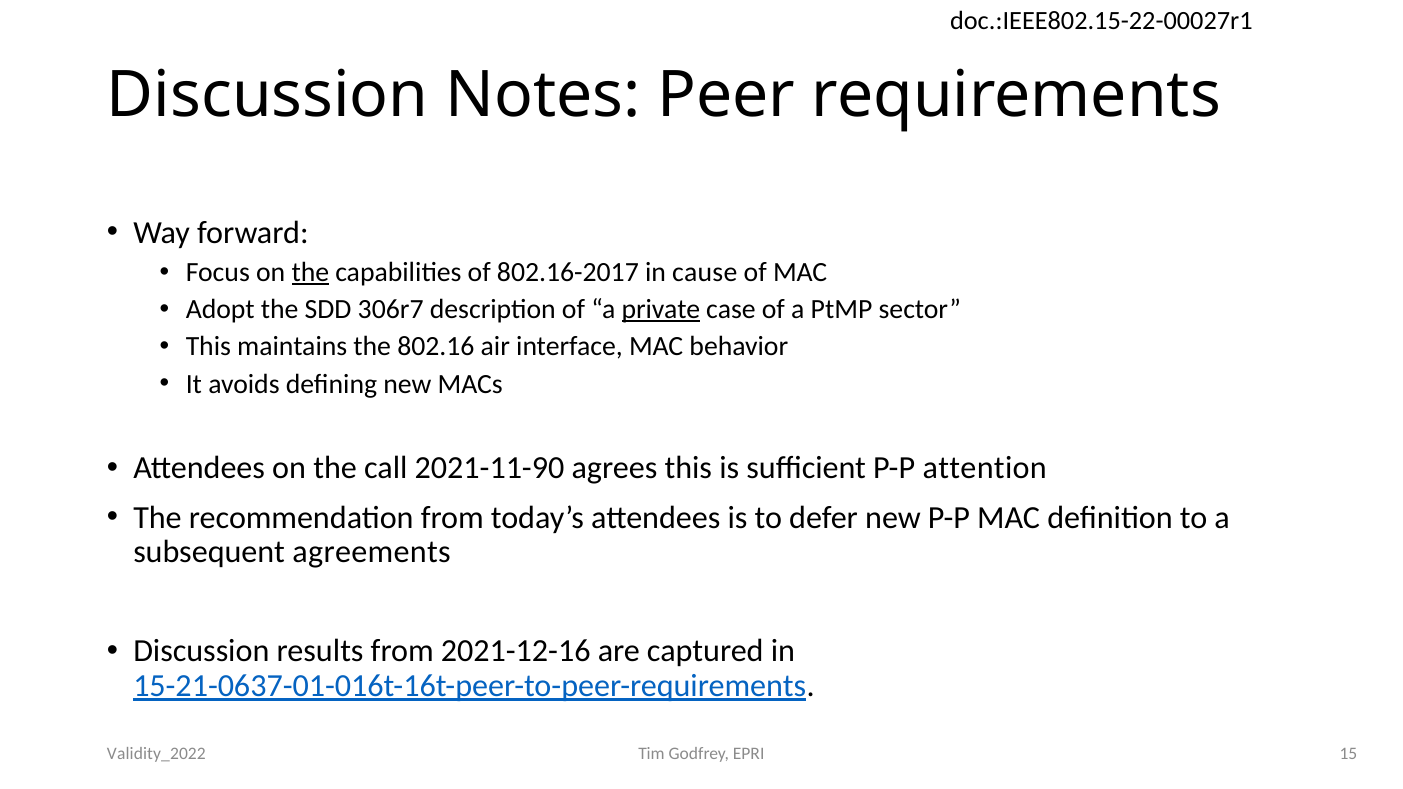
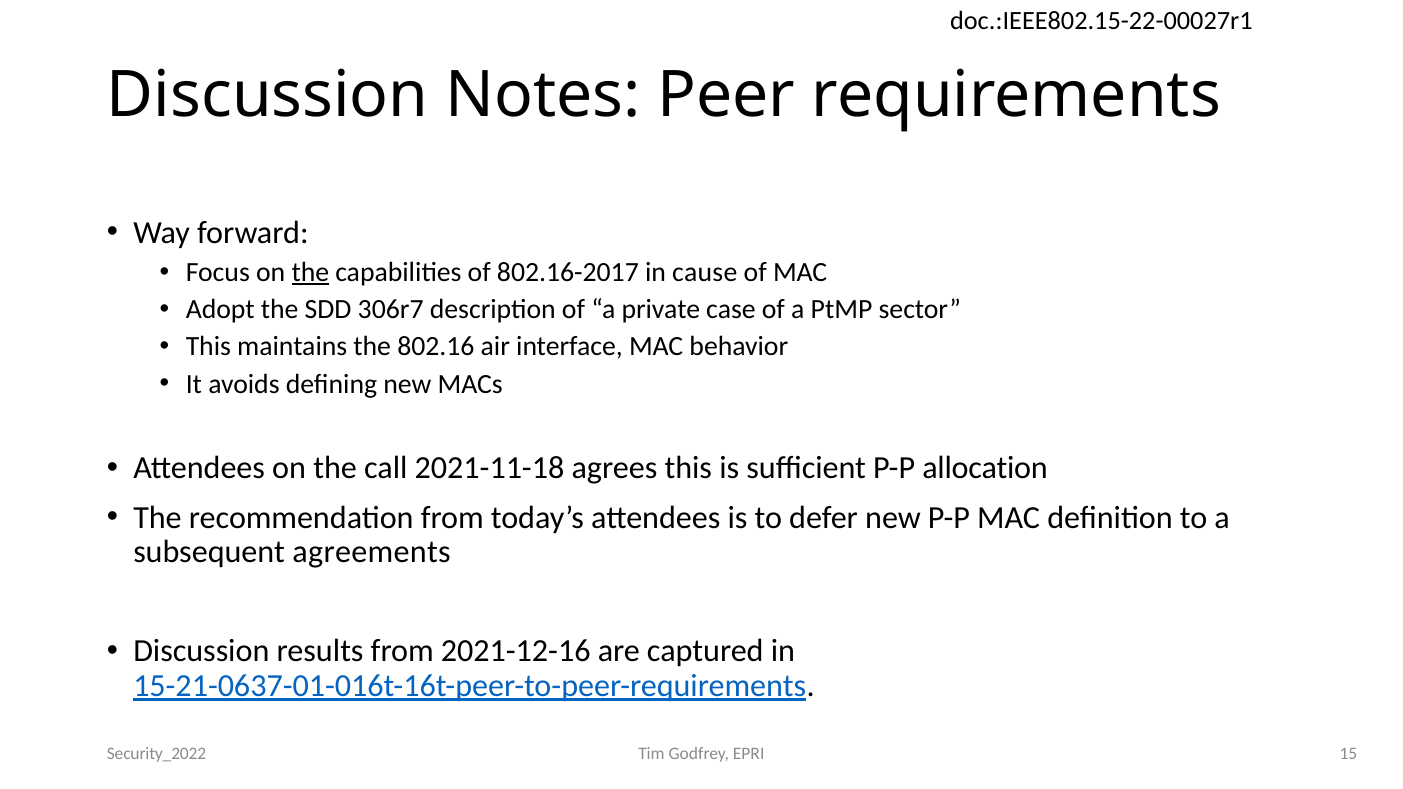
private underline: present -> none
2021-11-90: 2021-11-90 -> 2021-11-18
attention: attention -> allocation
Validity_2022: Validity_2022 -> Security_2022
